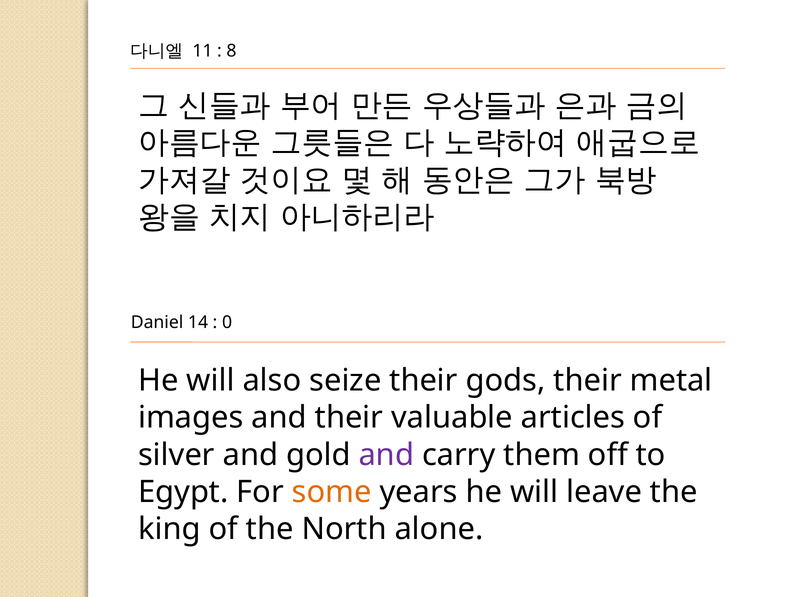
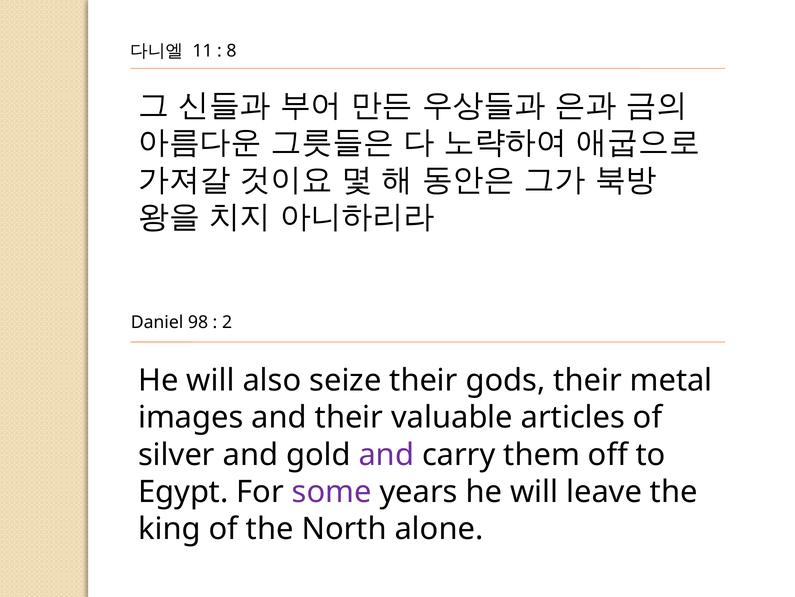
14: 14 -> 98
0: 0 -> 2
some colour: orange -> purple
